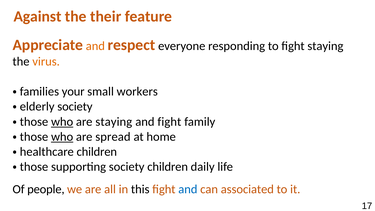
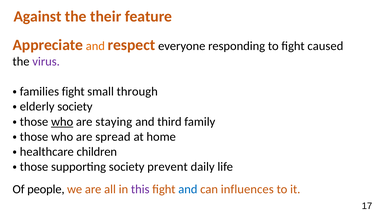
fight staying: staying -> caused
virus colour: orange -> purple
your at (73, 92): your -> fight
workers: workers -> through
and fight: fight -> third
who at (62, 137) underline: present -> none
society children: children -> prevent
this colour: black -> purple
associated: associated -> influences
